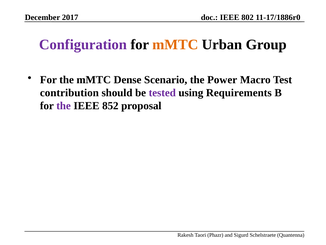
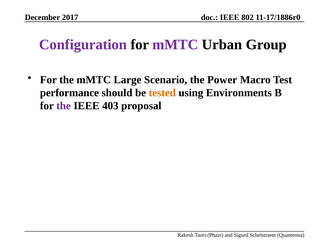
mMTC at (175, 44) colour: orange -> purple
Dense: Dense -> Large
contribution: contribution -> performance
tested colour: purple -> orange
Requirements: Requirements -> Environments
852: 852 -> 403
